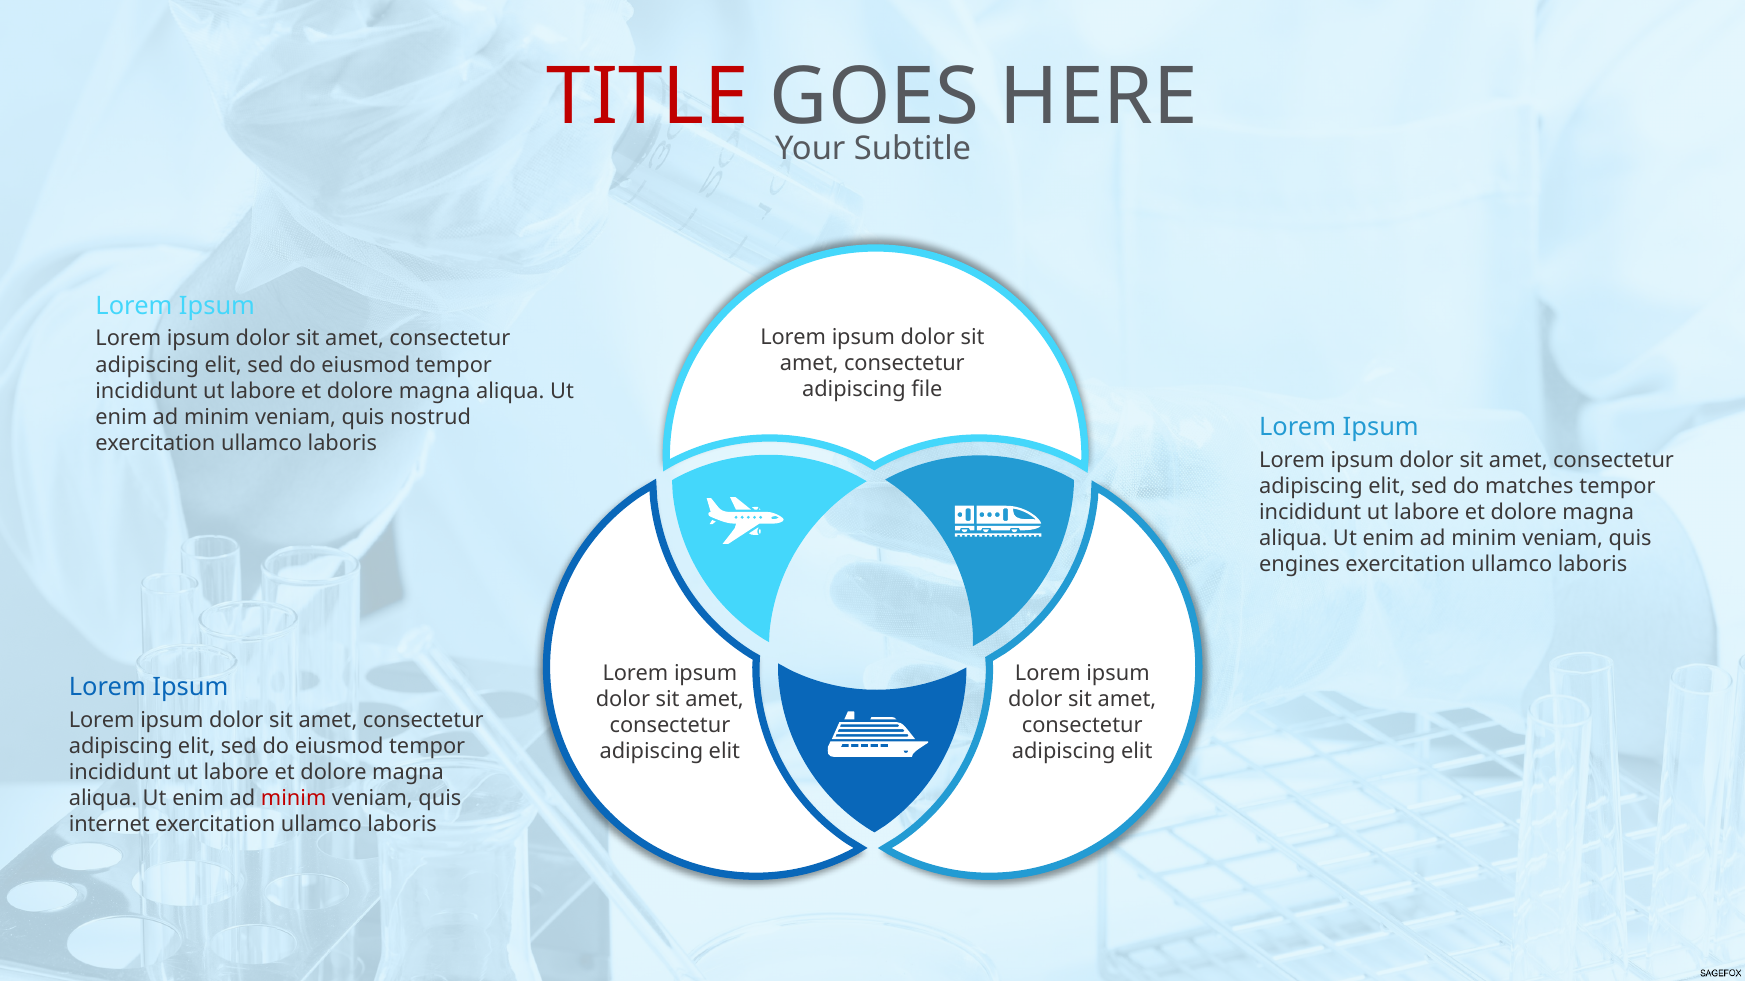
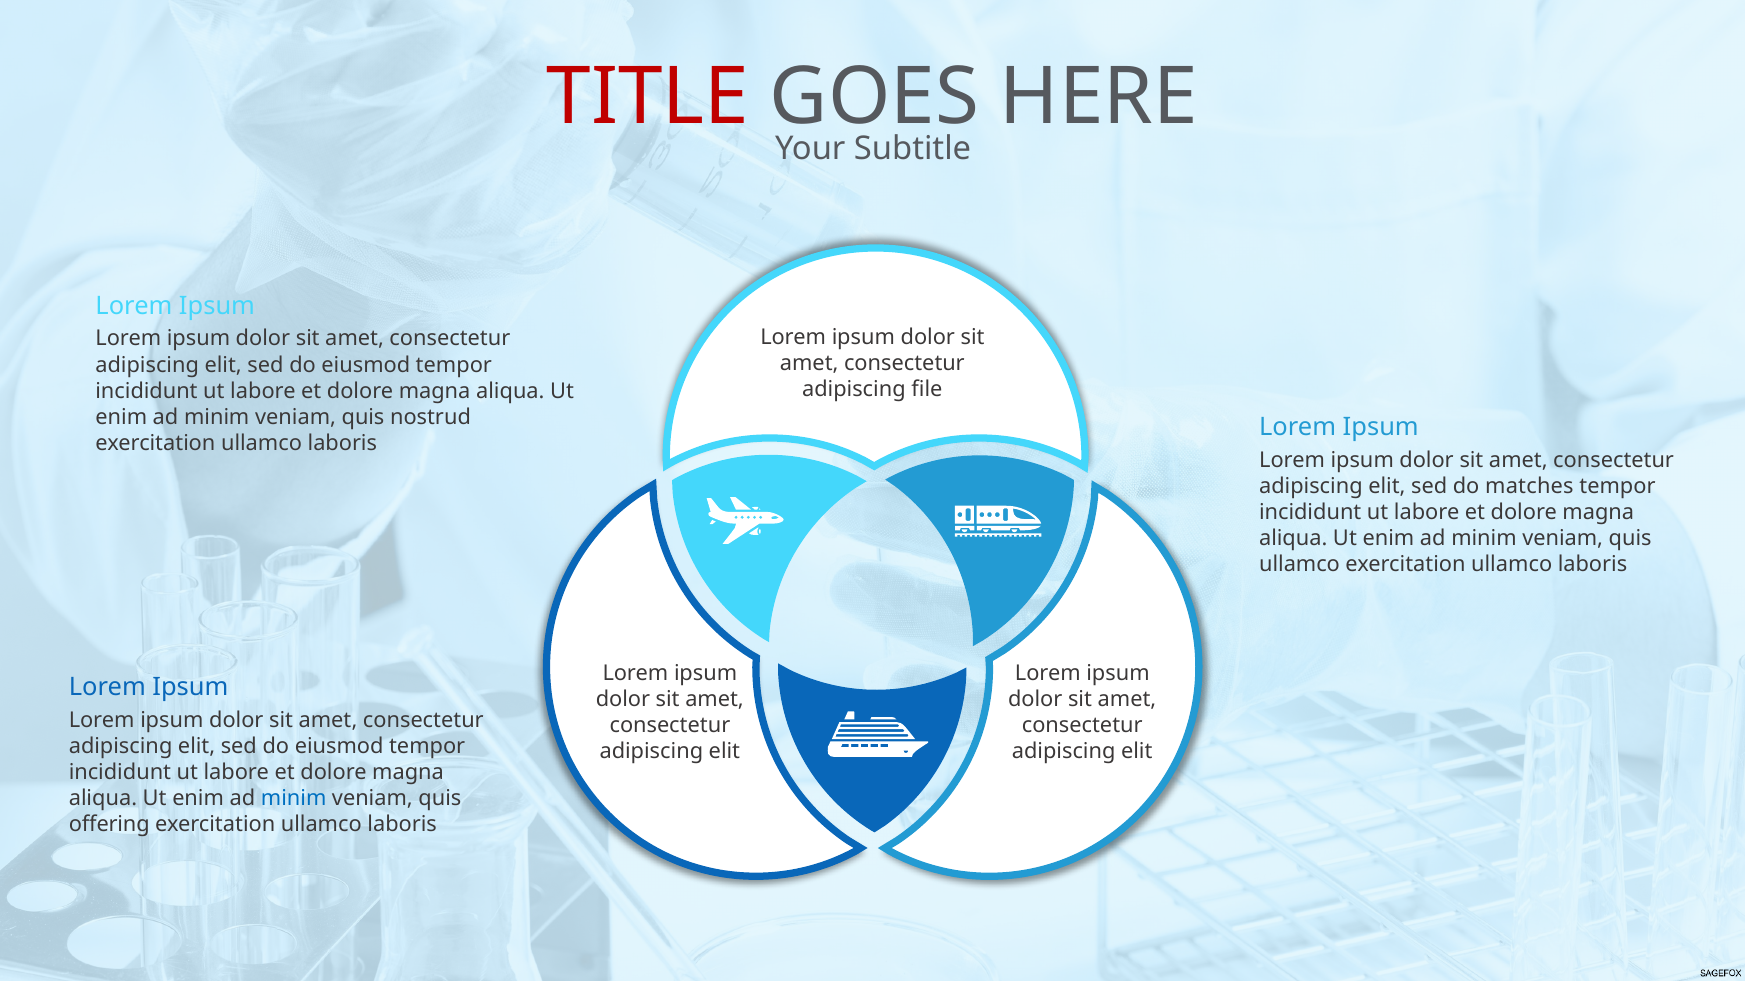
engines at (1300, 565): engines -> ullamco
minim at (294, 799) colour: red -> blue
internet: internet -> offering
